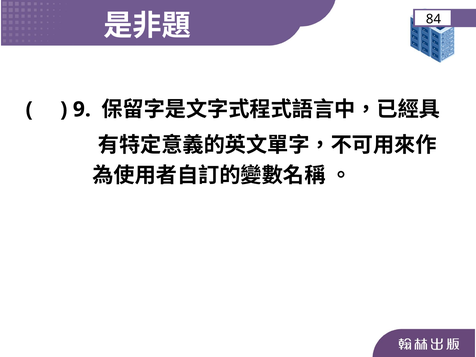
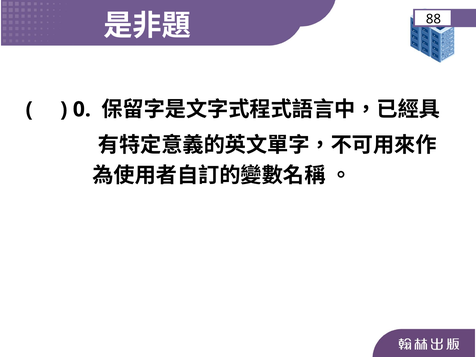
84: 84 -> 88
9: 9 -> 0
